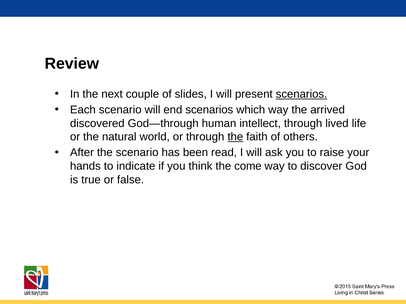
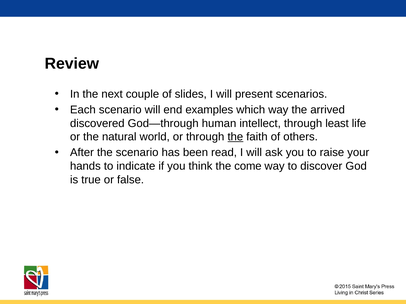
scenarios at (302, 94) underline: present -> none
end scenarios: scenarios -> examples
lived: lived -> least
